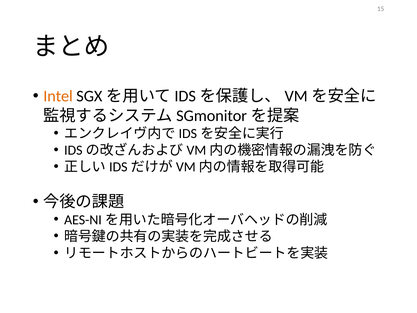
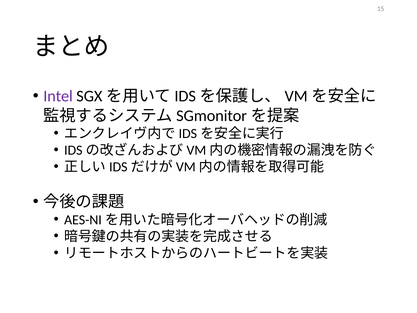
Intel colour: orange -> purple
